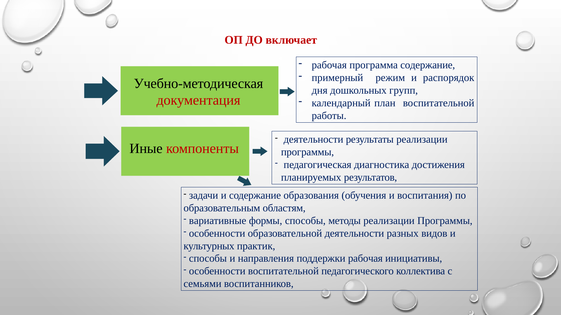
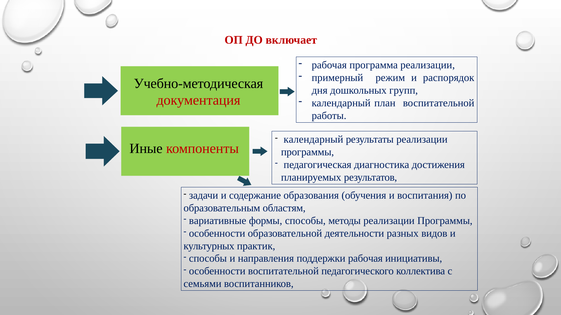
программа содержание: содержание -> реализации
деятельности at (313, 140): деятельности -> календарный
